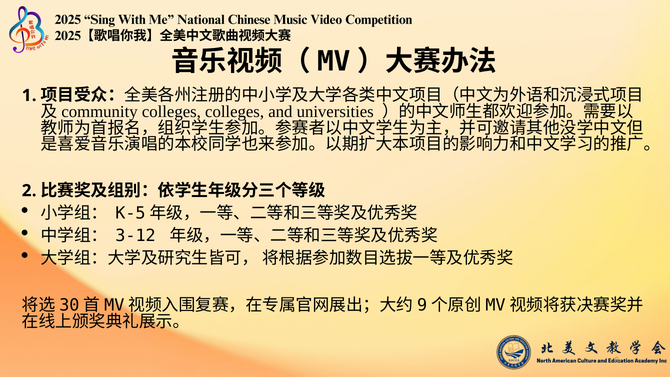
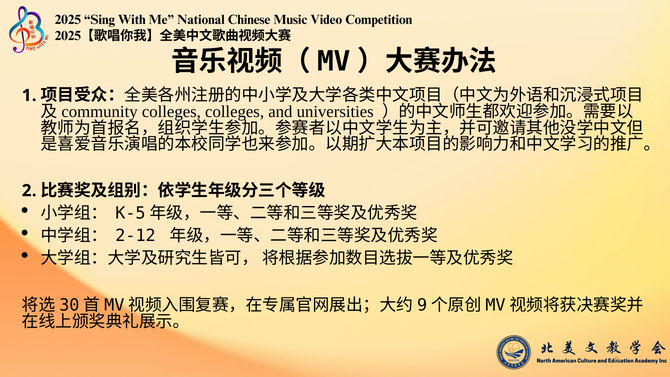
3-12: 3-12 -> 2-12
